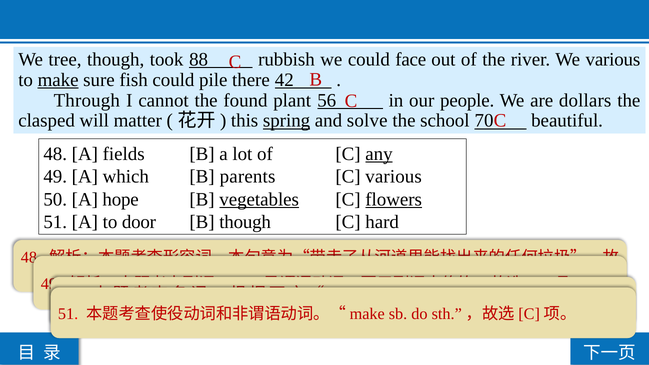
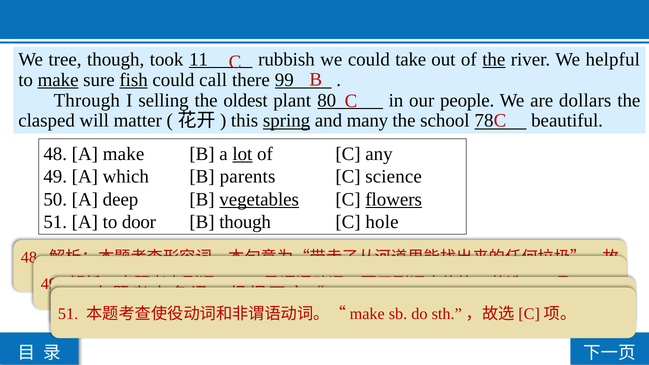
88: 88 -> 11
face: face -> take
the at (494, 59) underline: none -> present
We various: various -> helpful
fish underline: none -> present
pile: pile -> call
42: 42 -> 99
cannot: cannot -> selling
found: found -> oldest
56: 56 -> 80
solve: solve -> many
70: 70 -> 78
A fields: fields -> make
lot underline: none -> present
any underline: present -> none
C various: various -> science
hope: hope -> deep
hard: hard -> hole
